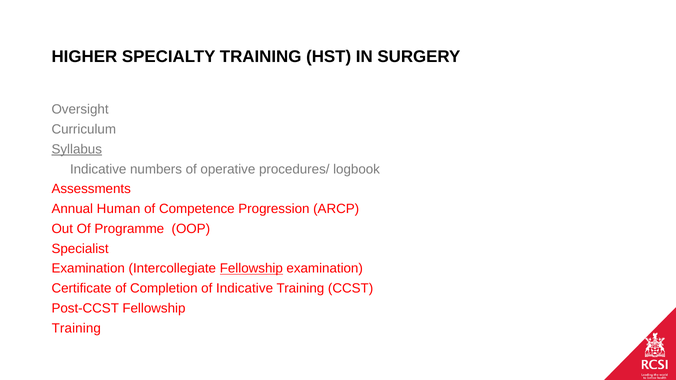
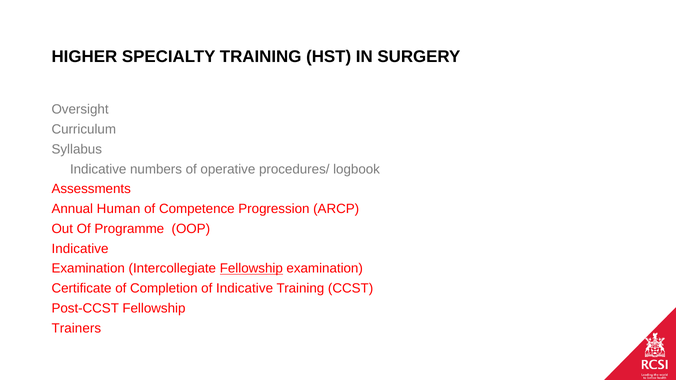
Syllabus underline: present -> none
Specialist at (80, 249): Specialist -> Indicative
Training at (76, 328): Training -> Trainers
